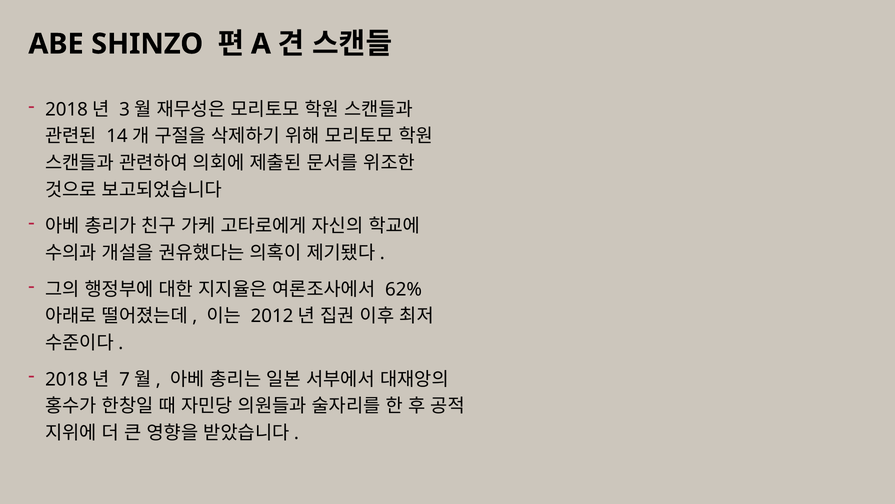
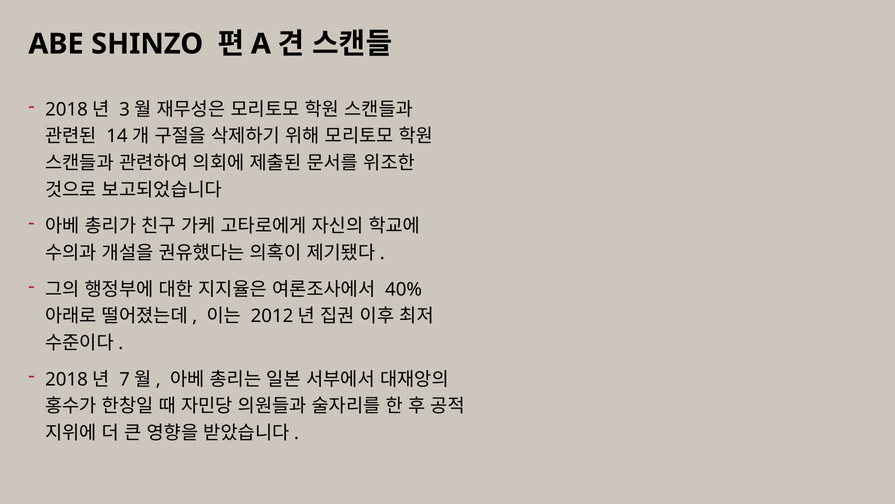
62%: 62% -> 40%
